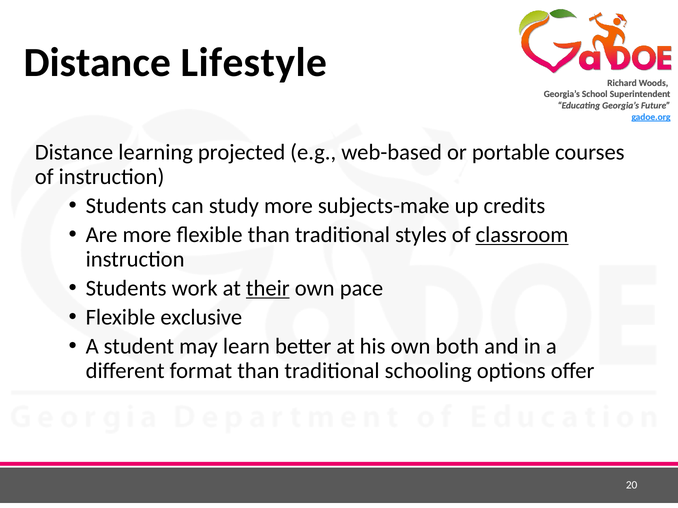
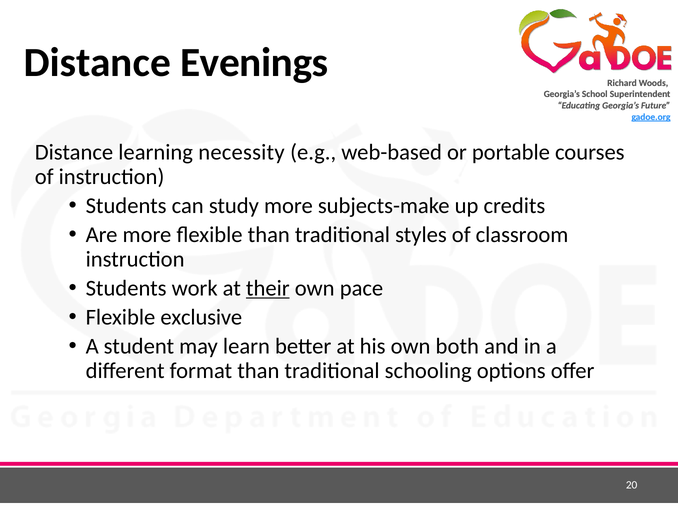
Lifestyle: Lifestyle -> Evenings
projected: projected -> necessity
classroom underline: present -> none
